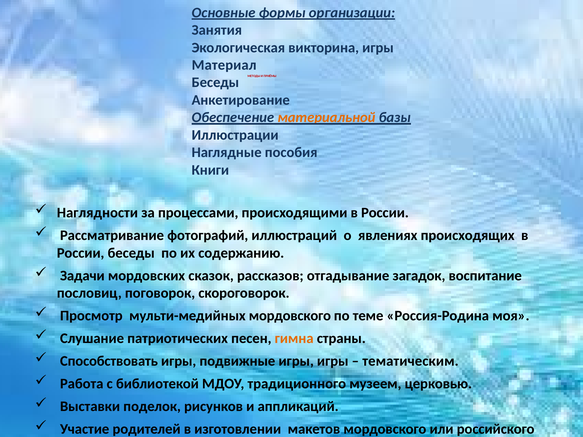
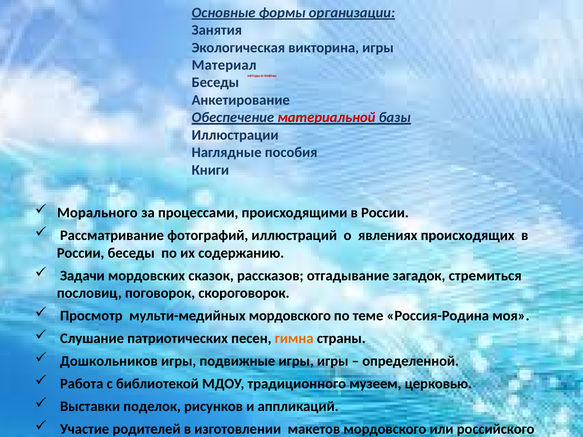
материальной colour: orange -> red
Наглядности: Наглядности -> Морального
воспитание: воспитание -> стремиться
Способствовать: Способствовать -> Дошкольников
тематическим: тематическим -> определенной
